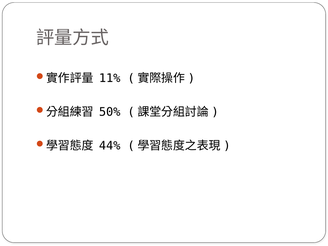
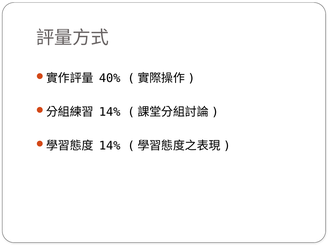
11%: 11% -> 40%
50% at (110, 112): 50% -> 14%
44% at (110, 146): 44% -> 14%
